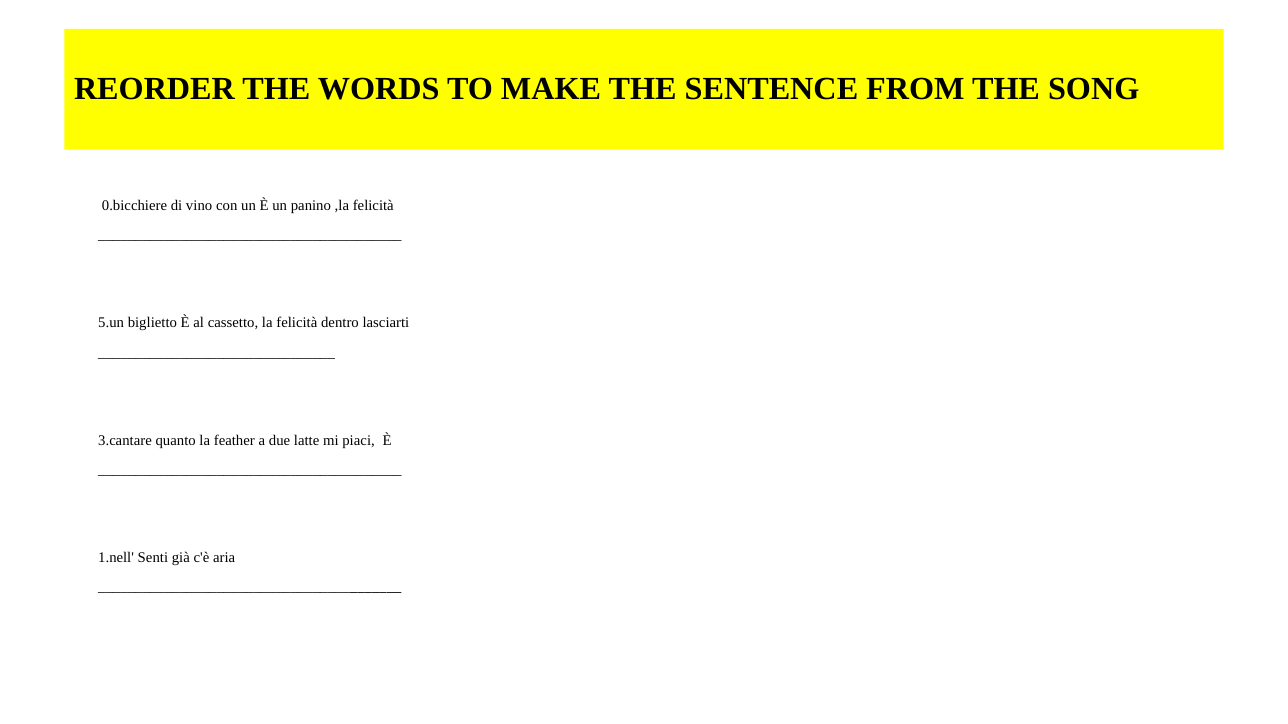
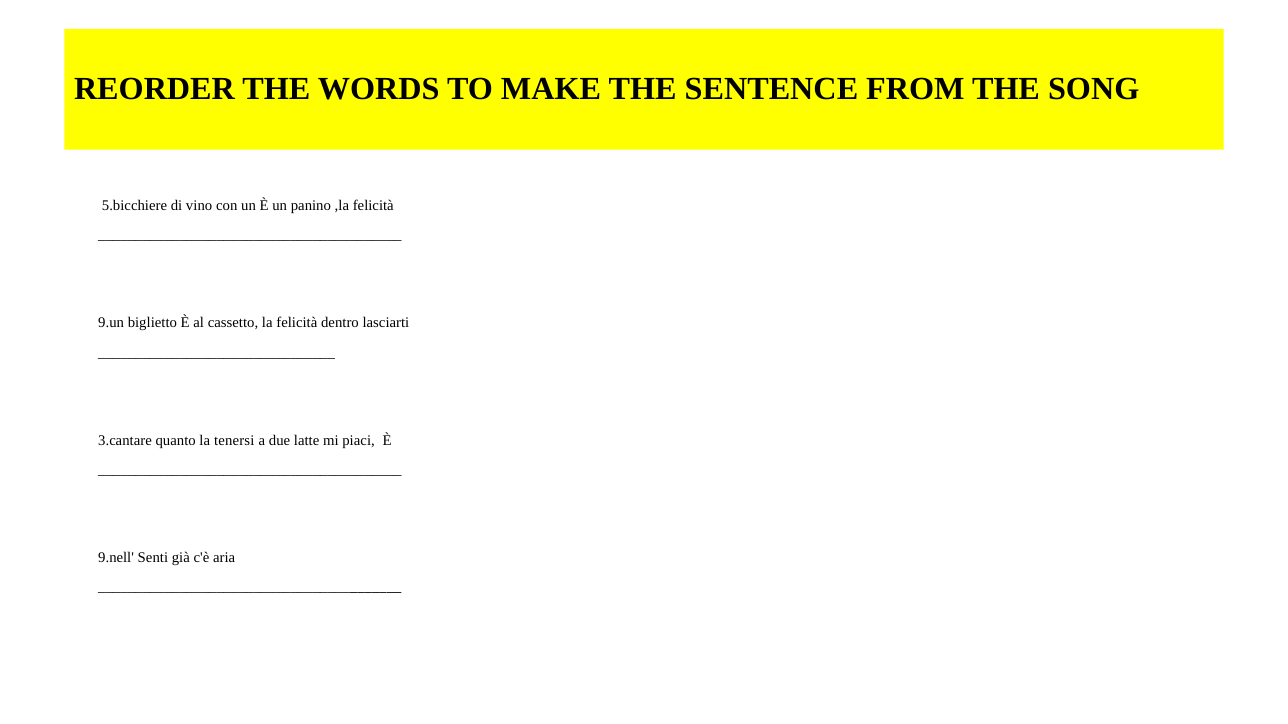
0.bicchiere: 0.bicchiere -> 5.bicchiere
5.un: 5.un -> 9.un
feather: feather -> tenersi
1.nell: 1.nell -> 9.nell
